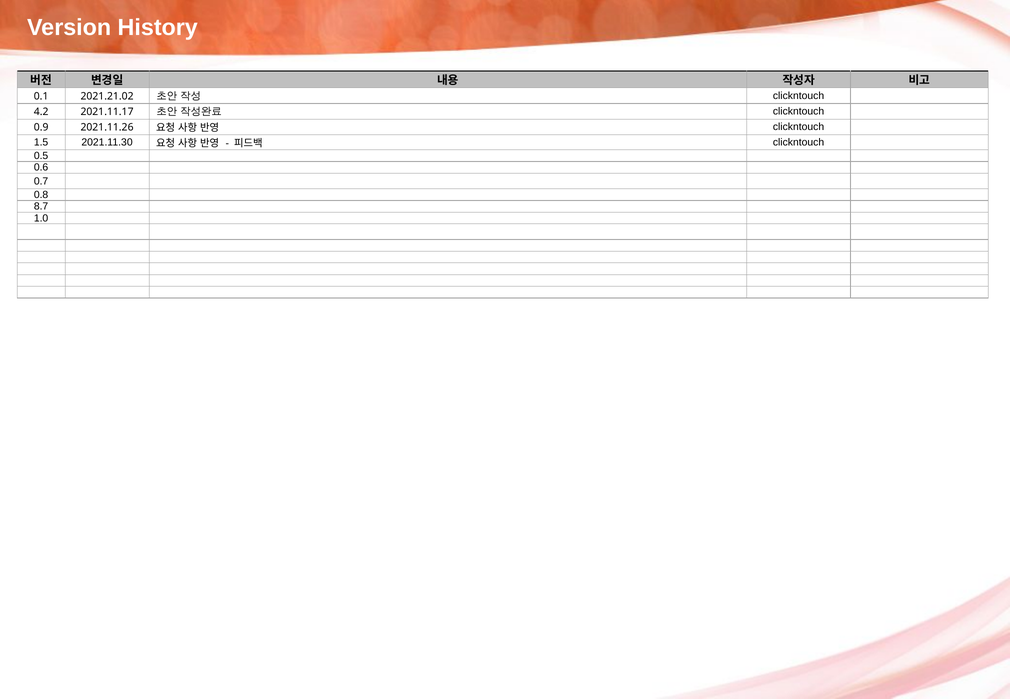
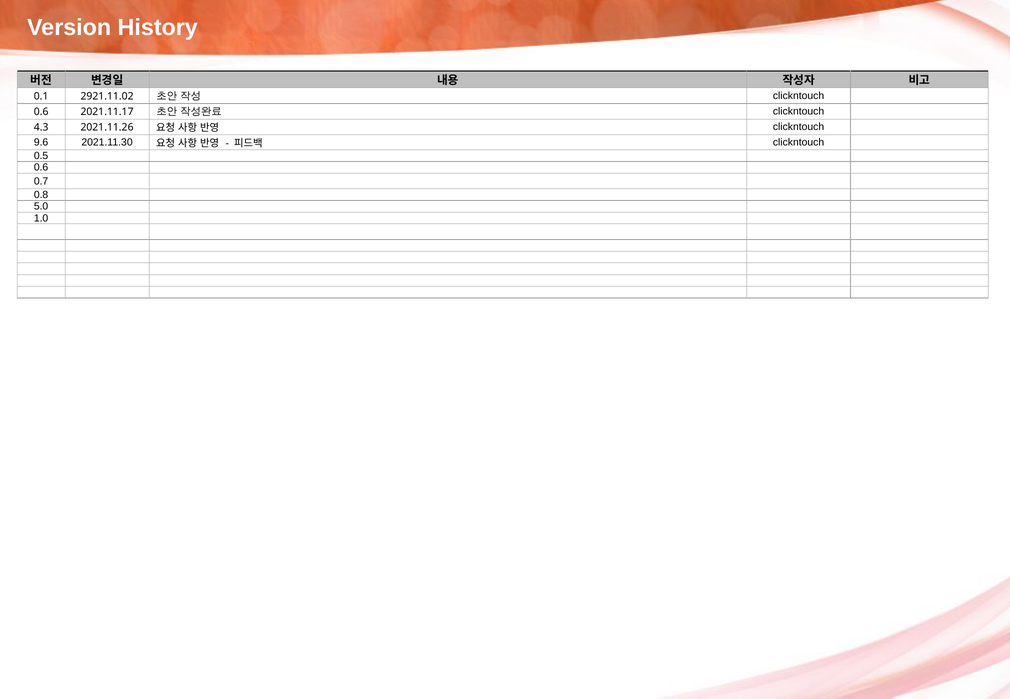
2021.21.02: 2021.21.02 -> 2921.11.02
4.2 at (41, 112): 4.2 -> 0.6
0.9: 0.9 -> 4.3
1.5: 1.5 -> 9.6
8.7: 8.7 -> 5.0
